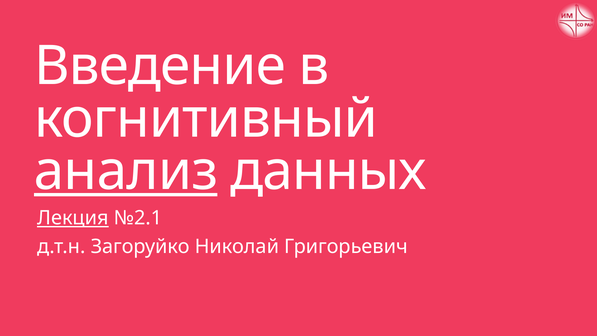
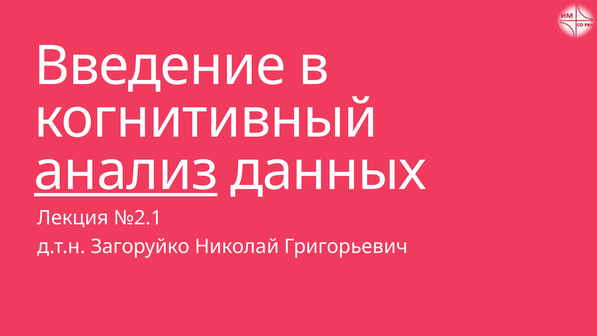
Лекция underline: present -> none
